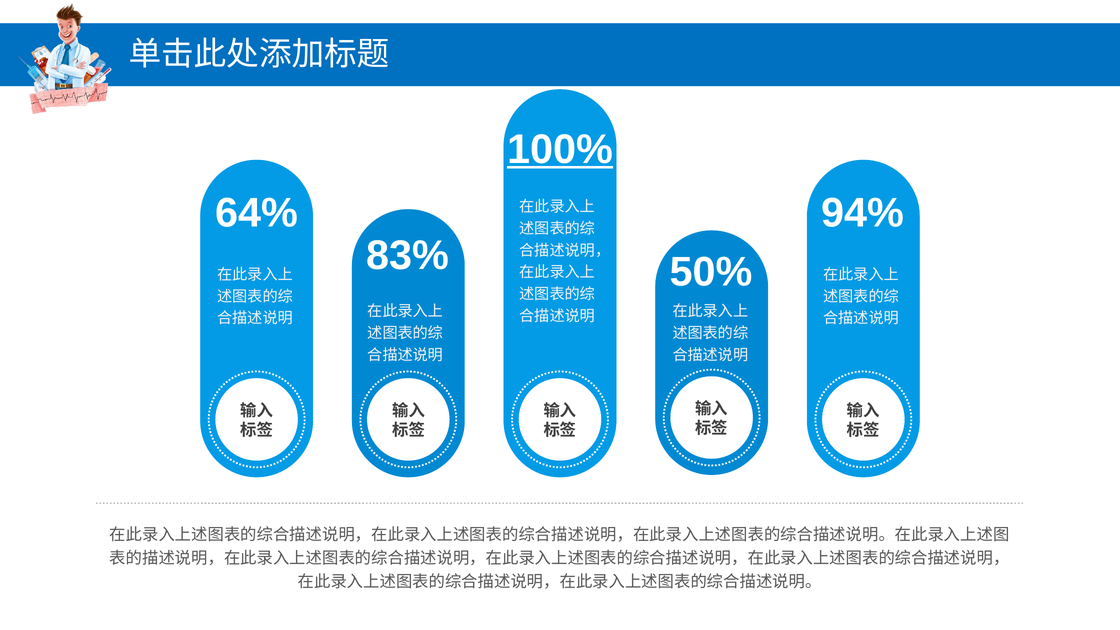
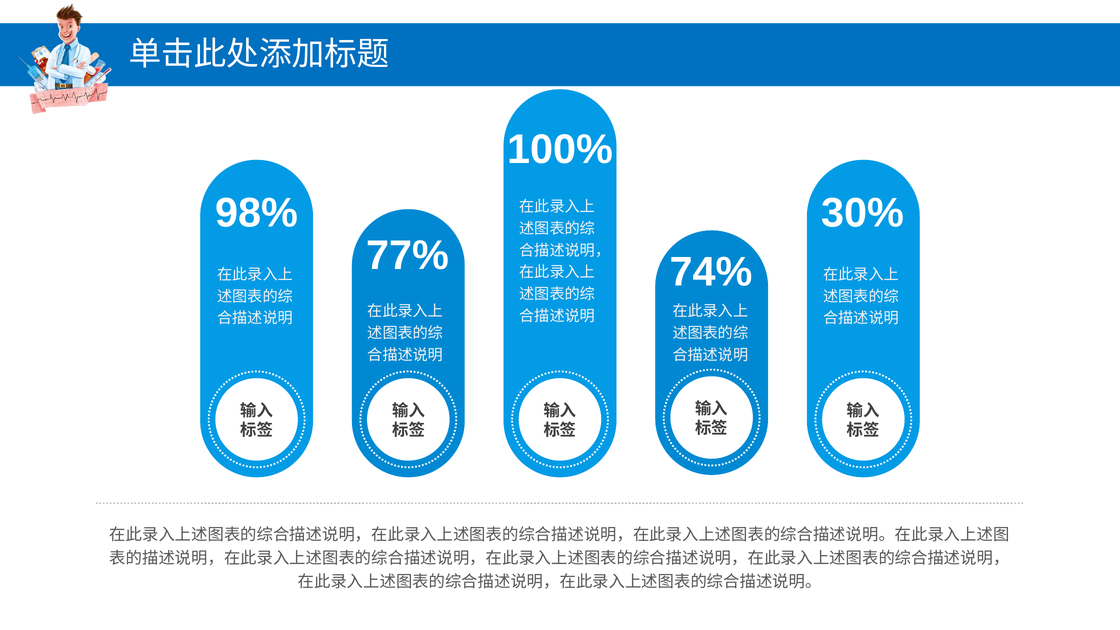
100% underline: present -> none
64%: 64% -> 98%
94%: 94% -> 30%
83%: 83% -> 77%
50%: 50% -> 74%
